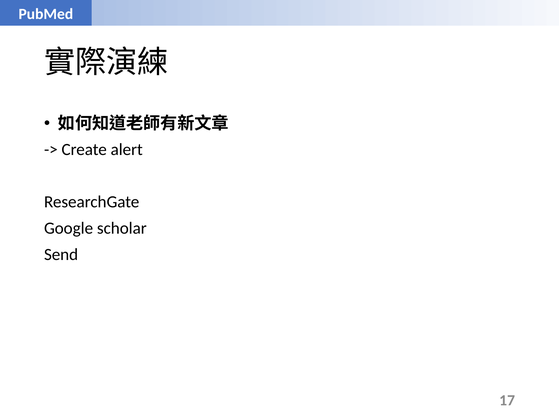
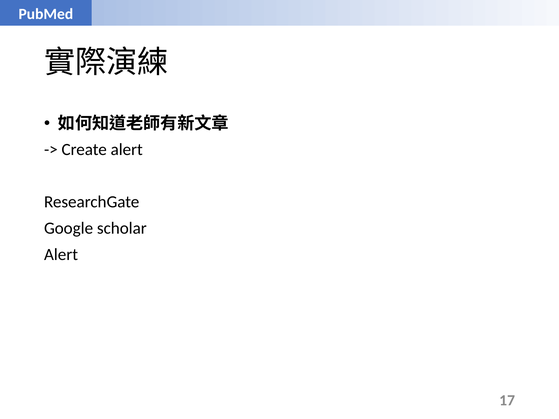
Send at (61, 255): Send -> Alert
